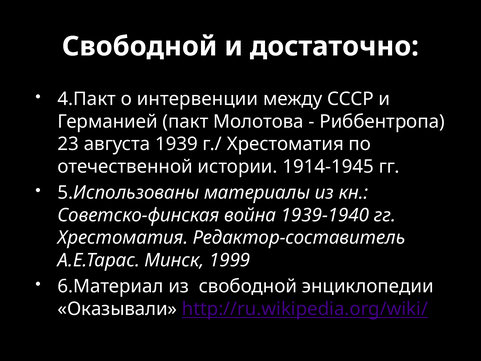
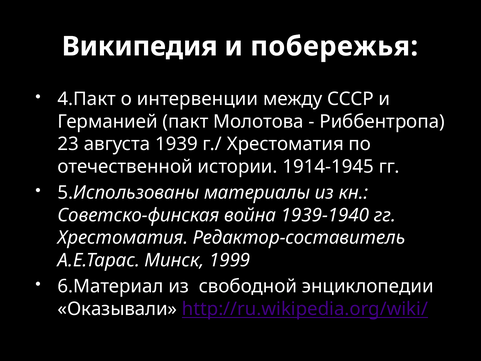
Свободной at (140, 46): Свободной -> Википедия
достаточно: достаточно -> побережья
